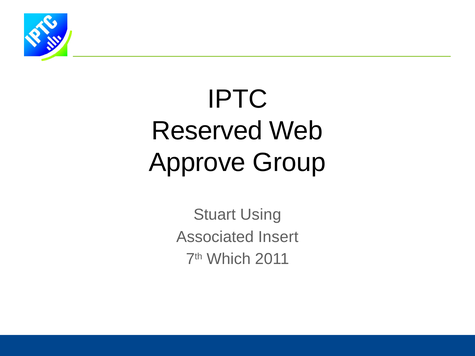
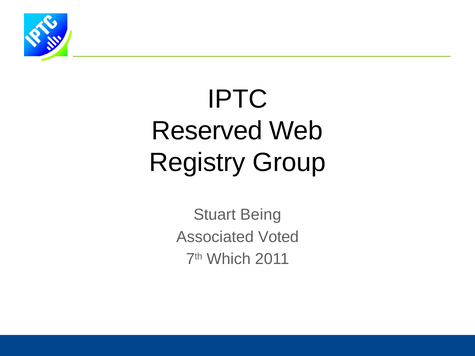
Approve: Approve -> Registry
Using: Using -> Being
Insert: Insert -> Voted
